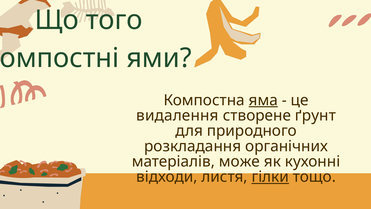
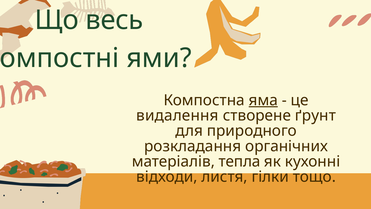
того: того -> весь
може: може -> тепла
гілки underline: present -> none
